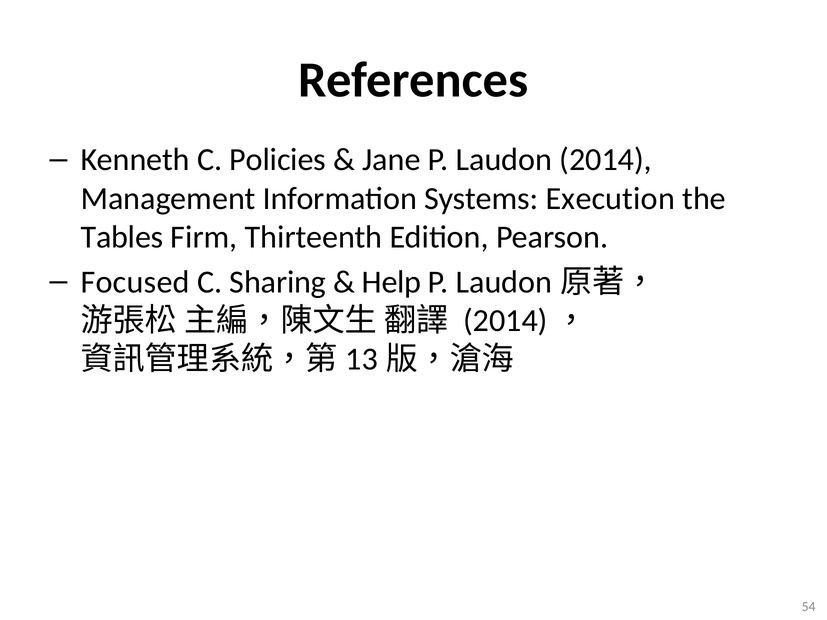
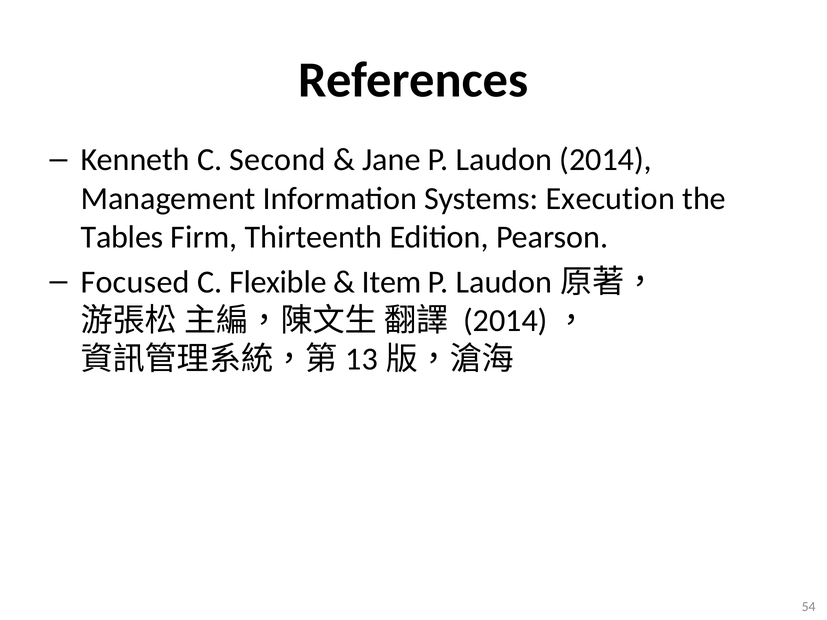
Policies: Policies -> Second
Sharing: Sharing -> Flexible
Help: Help -> Item
